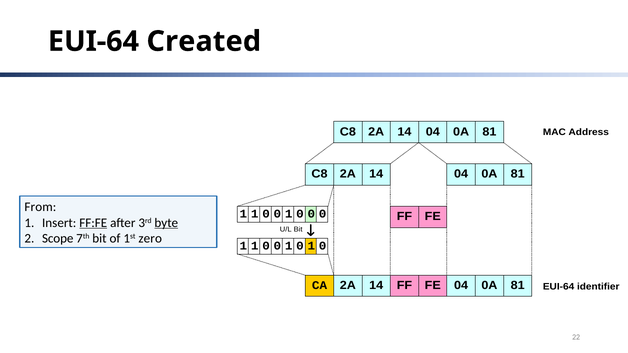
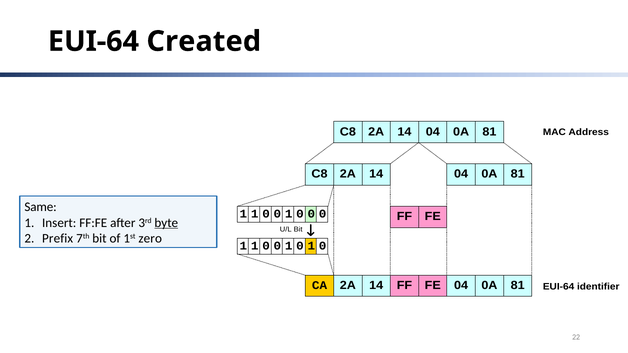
From: From -> Same
FF:FE underline: present -> none
Scope: Scope -> Prefix
